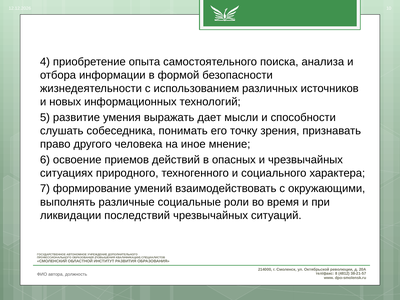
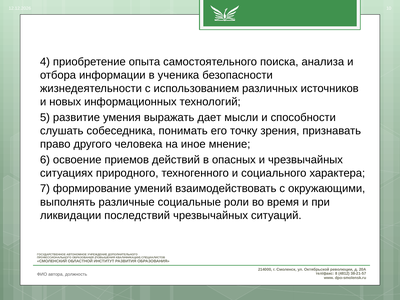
формой: формой -> ученика
